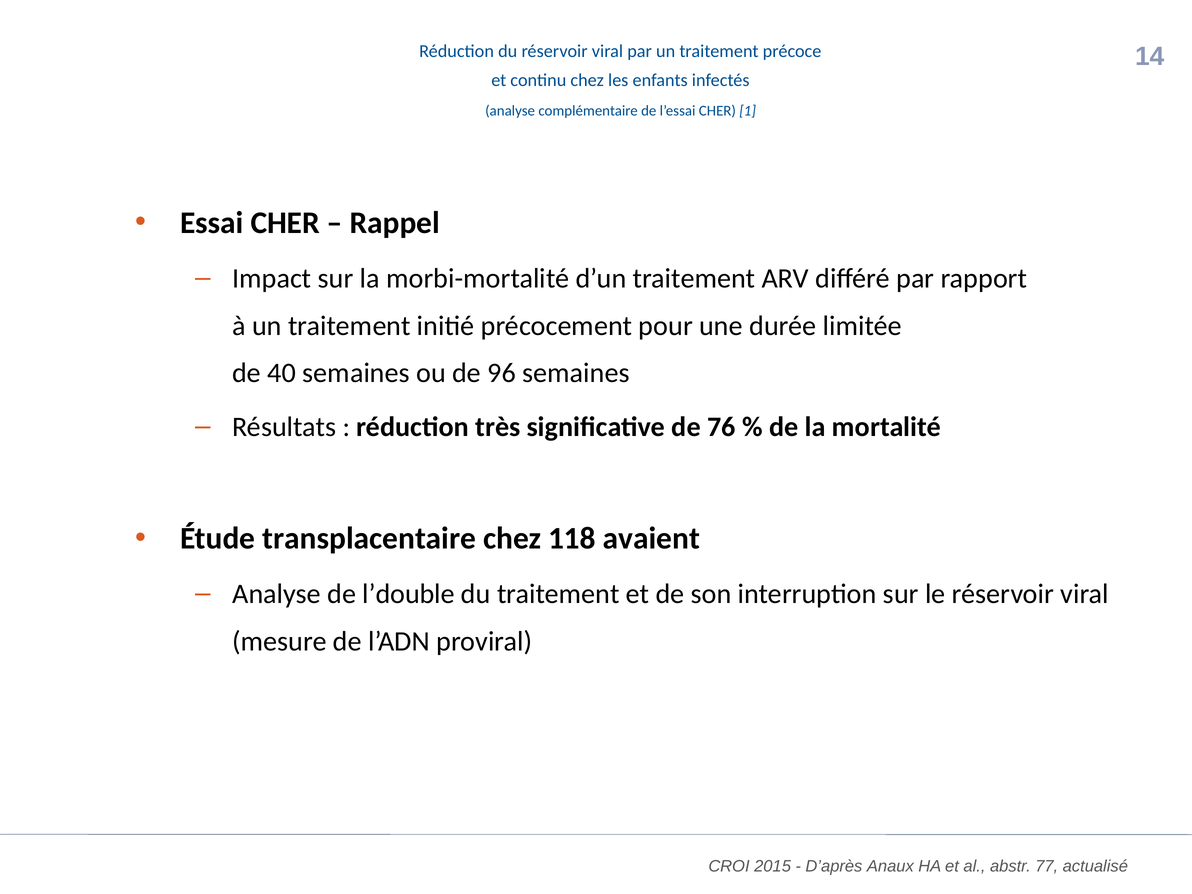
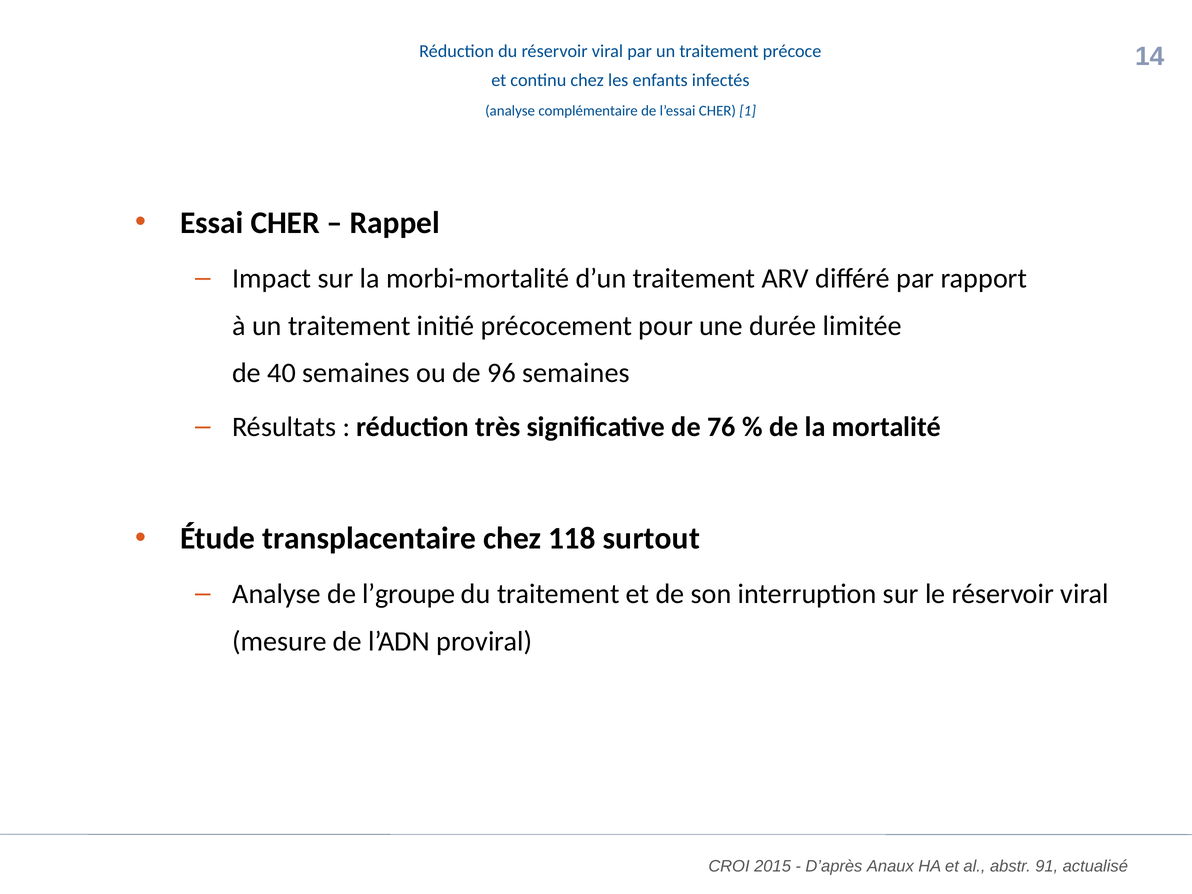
avaient: avaient -> surtout
l’double: l’double -> l’groupe
77: 77 -> 91
